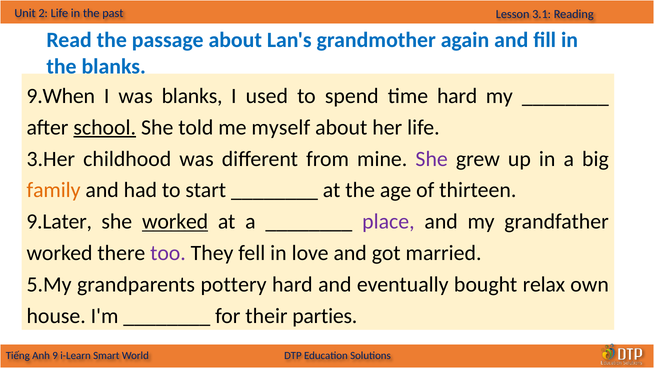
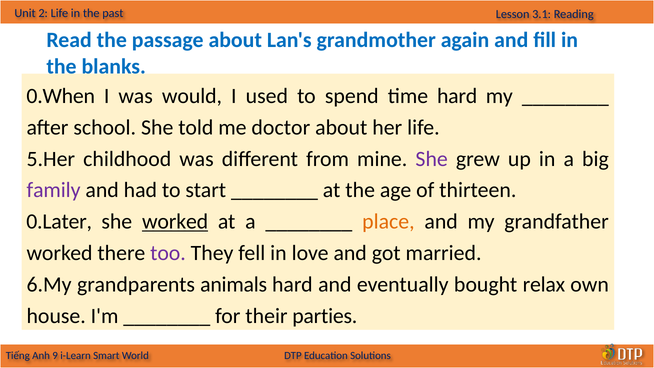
9.When: 9.When -> 0.When
was blanks: blanks -> would
school underline: present -> none
myself: myself -> doctor
3.Her: 3.Her -> 5.Her
family colour: orange -> purple
9.Later: 9.Later -> 0.Later
place colour: purple -> orange
5.My: 5.My -> 6.My
pottery: pottery -> animals
